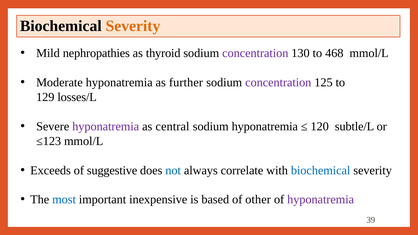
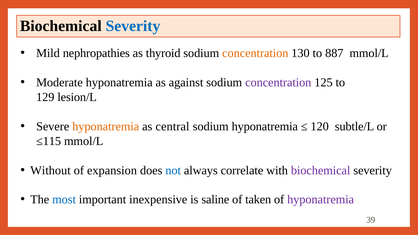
Severity at (133, 26) colour: orange -> blue
concentration at (255, 53) colour: purple -> orange
468: 468 -> 887
further: further -> against
losses/L: losses/L -> lesion/L
hyponatremia at (106, 126) colour: purple -> orange
≤123: ≤123 -> ≤115
Exceeds: Exceeds -> Without
suggestive: suggestive -> expansion
biochemical at (321, 170) colour: blue -> purple
based: based -> saline
other: other -> taken
